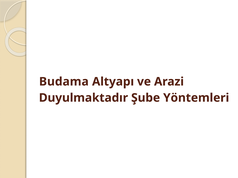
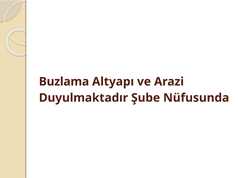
Budama: Budama -> Buzlama
Yöntemleri: Yöntemleri -> Nüfusunda
